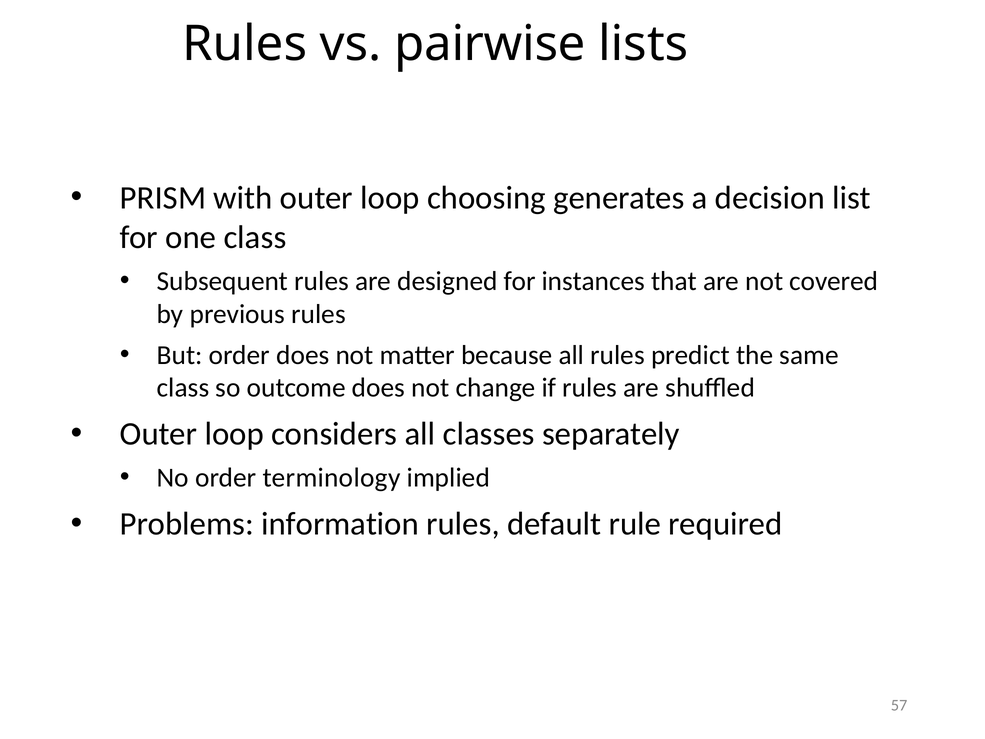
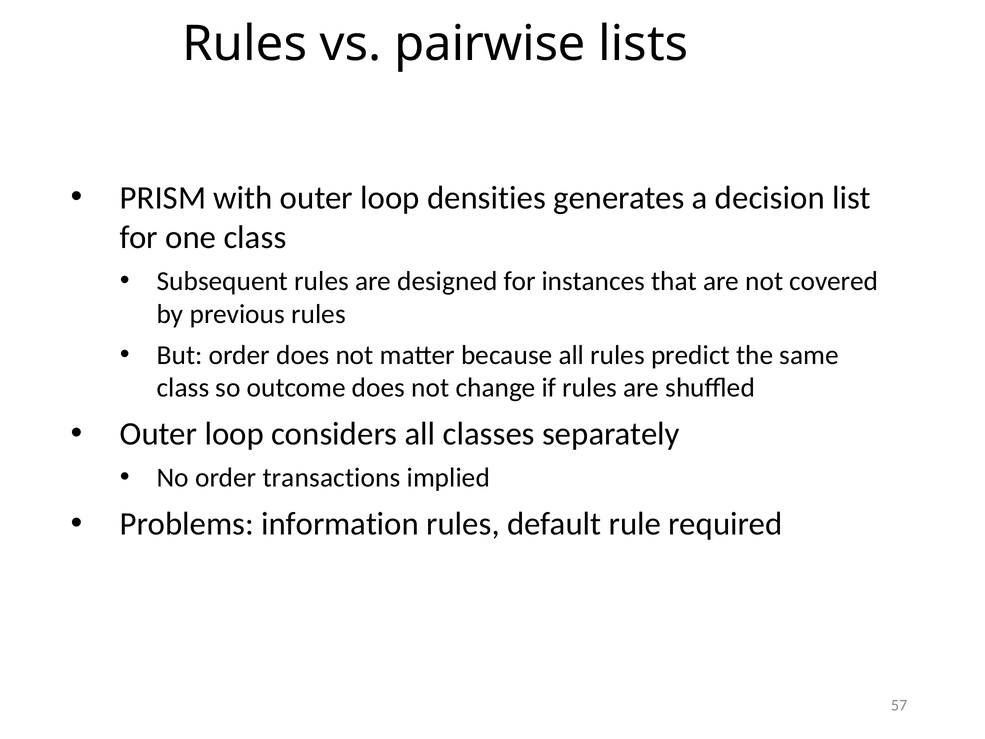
choosing: choosing -> densities
terminology: terminology -> transactions
